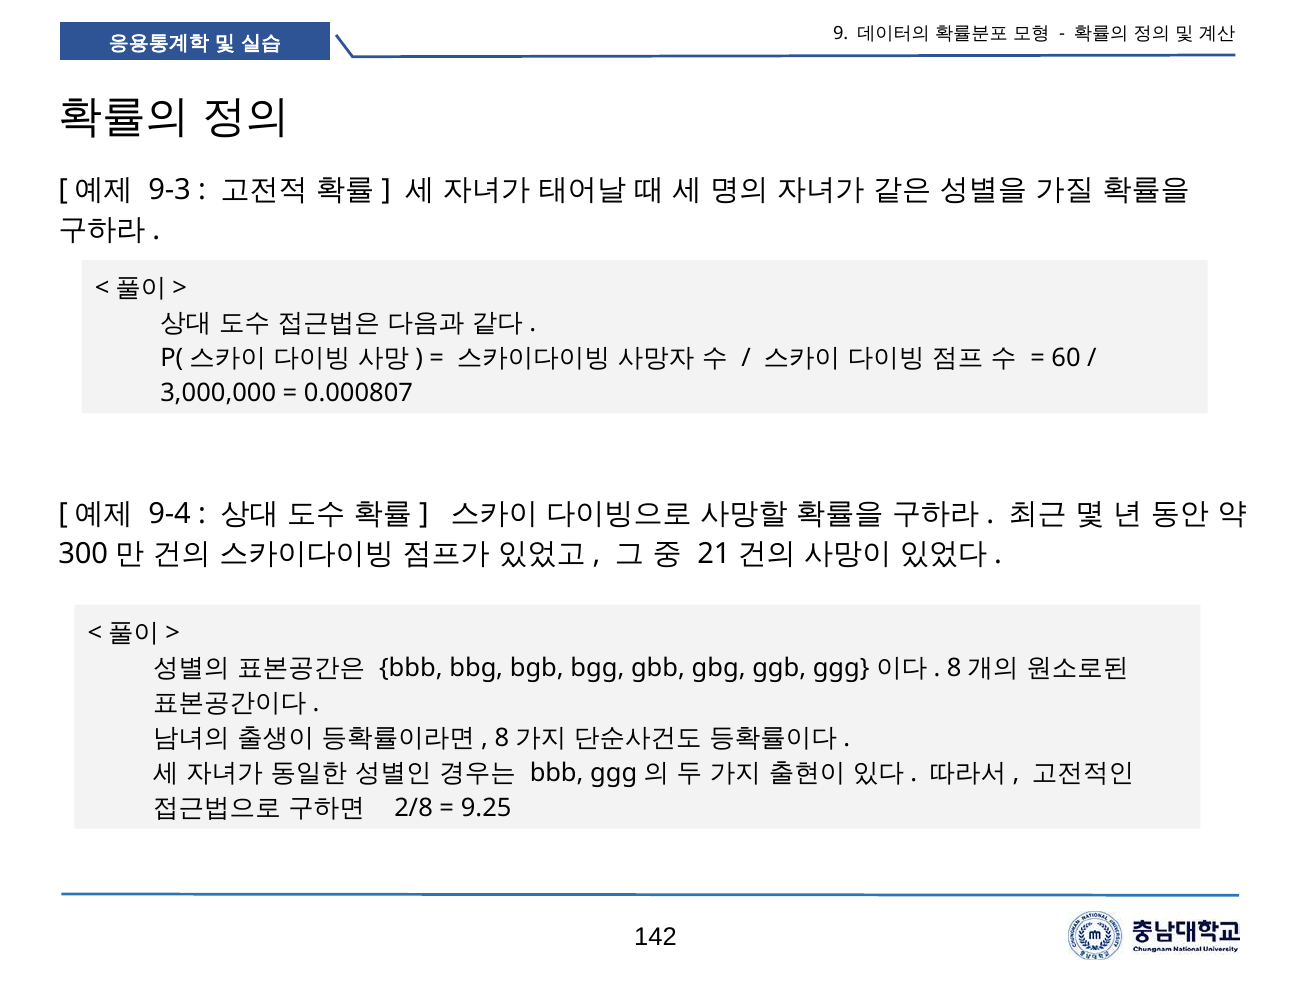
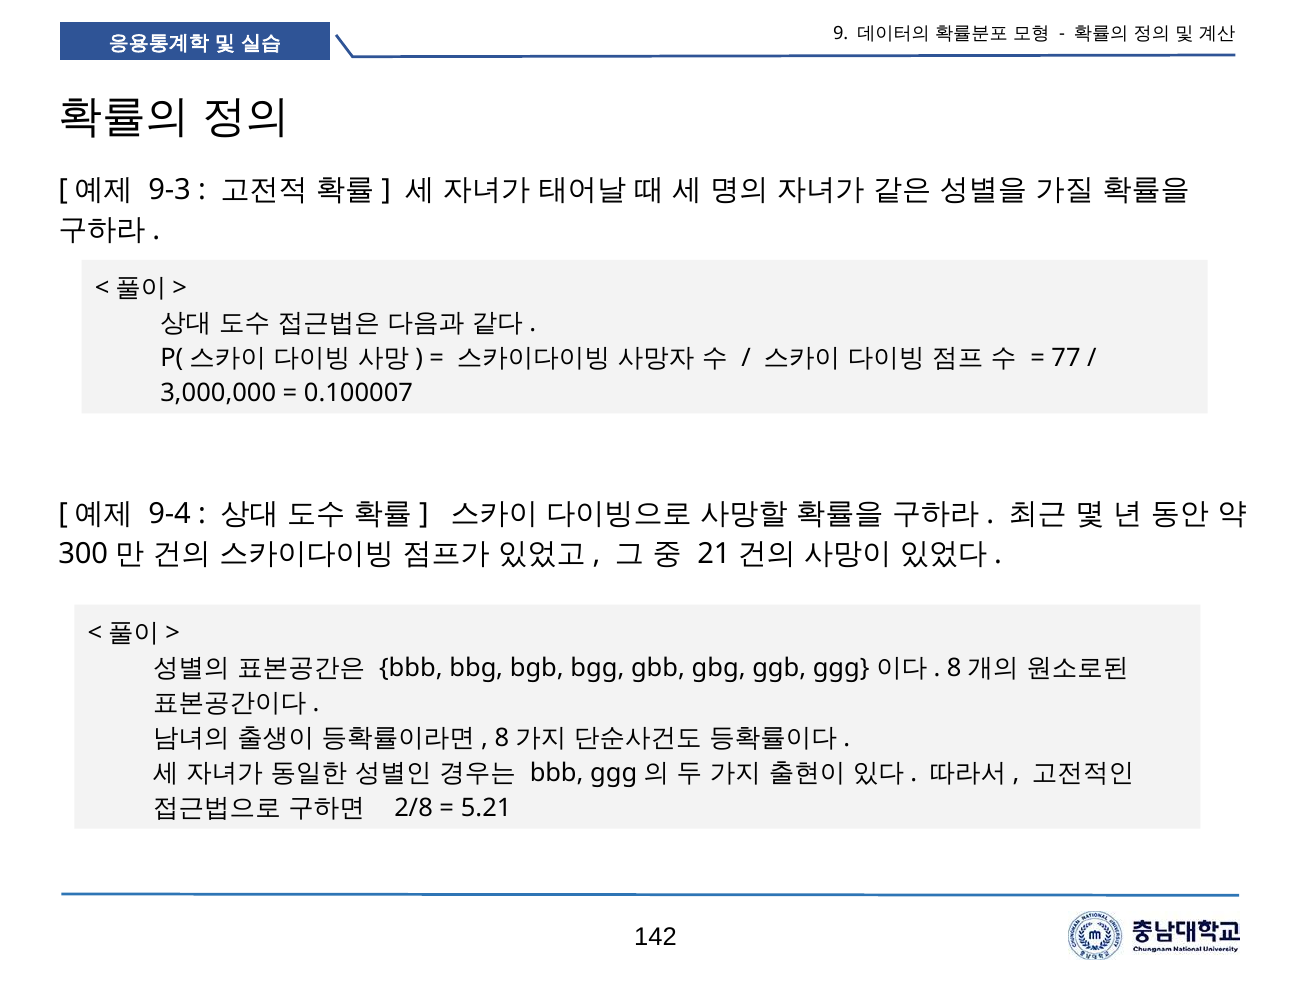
60: 60 -> 77
0.000807: 0.000807 -> 0.100007
9.25: 9.25 -> 5.21
